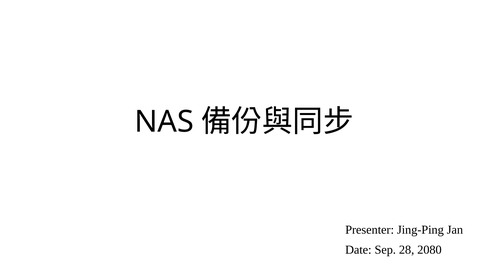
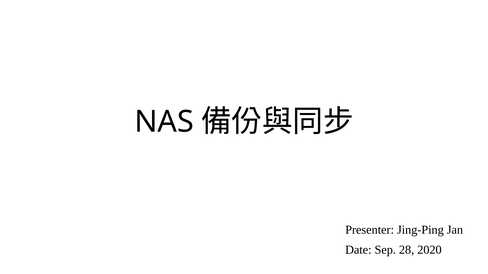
2080: 2080 -> 2020
